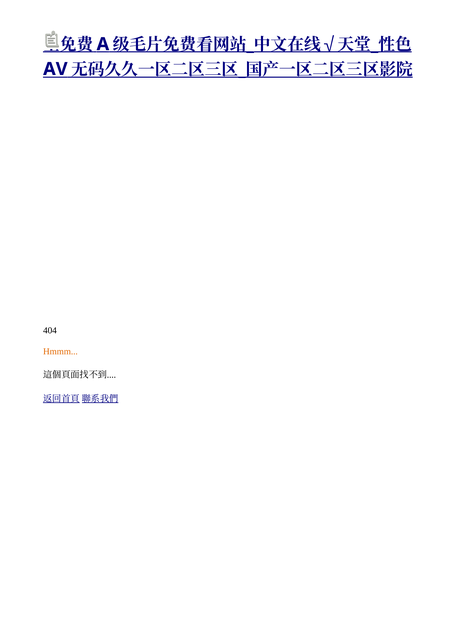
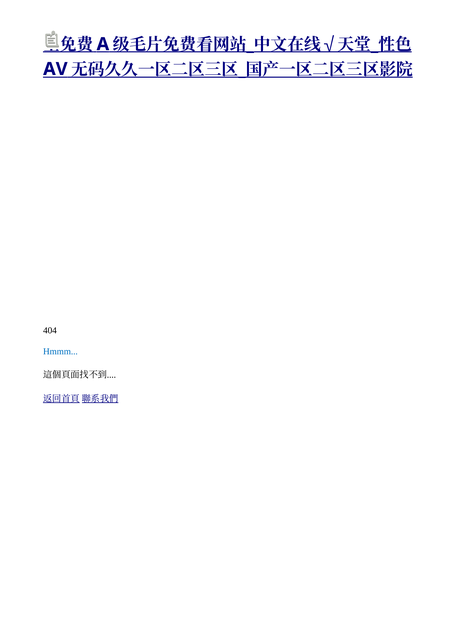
Hmmm colour: orange -> blue
